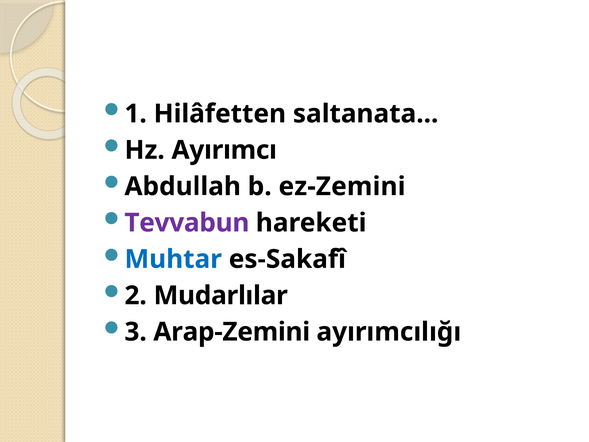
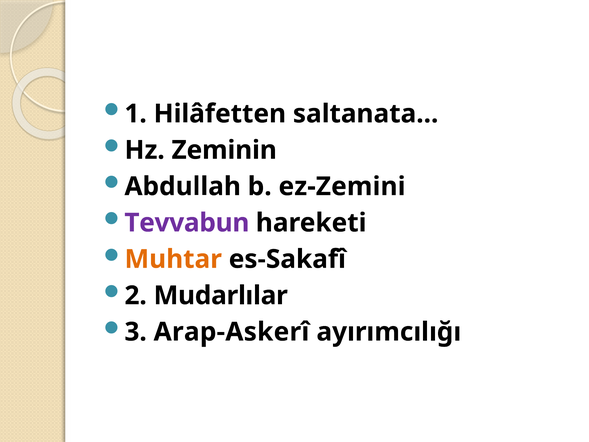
Ayırımcı: Ayırımcı -> Zeminin
Muhtar colour: blue -> orange
Arap-Zemini: Arap-Zemini -> Arap-Askerî
